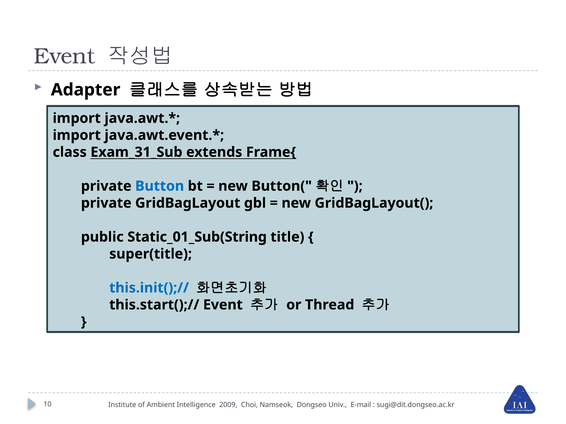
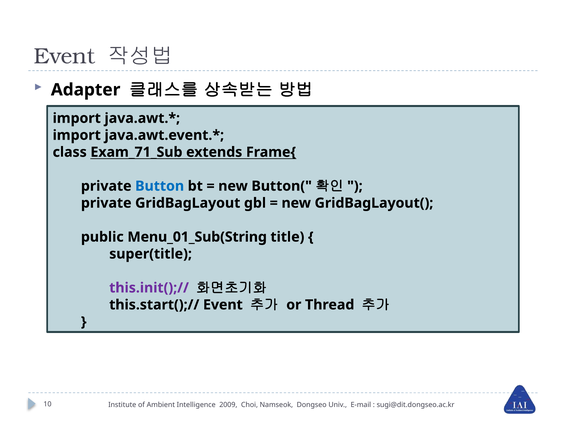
Exam_31_Sub: Exam_31_Sub -> Exam_71_Sub
Static_01_Sub(String: Static_01_Sub(String -> Menu_01_Sub(String
this.init();// colour: blue -> purple
